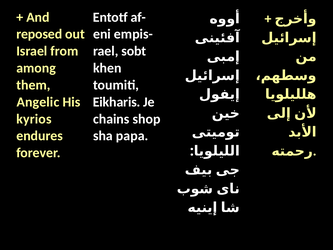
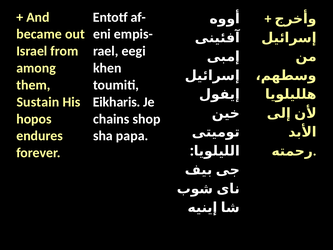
reposed: reposed -> became
sobt: sobt -> eegi
Angelic: Angelic -> Sustain
kyrios: kyrios -> hopos
